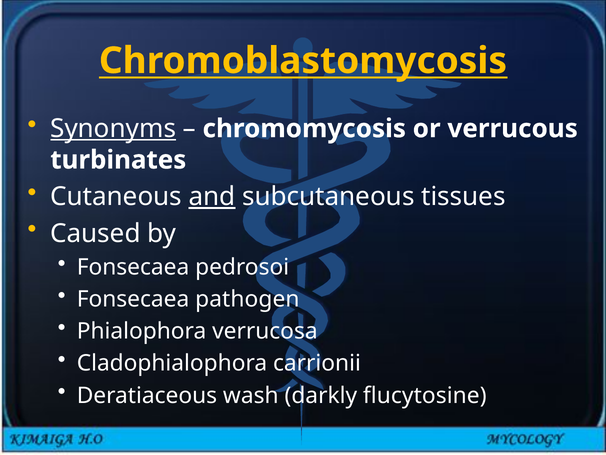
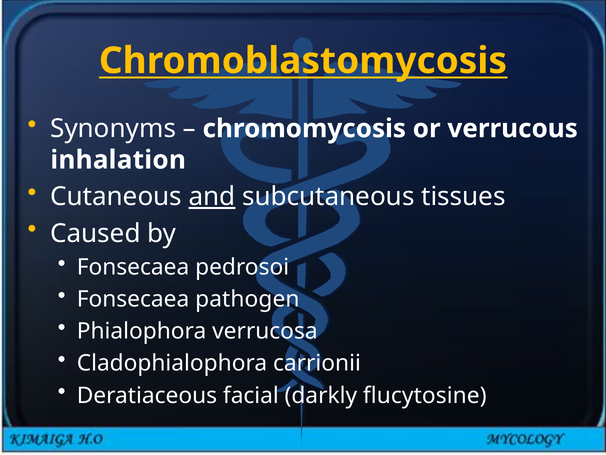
Synonyms underline: present -> none
turbinates: turbinates -> inhalation
wash: wash -> facial
